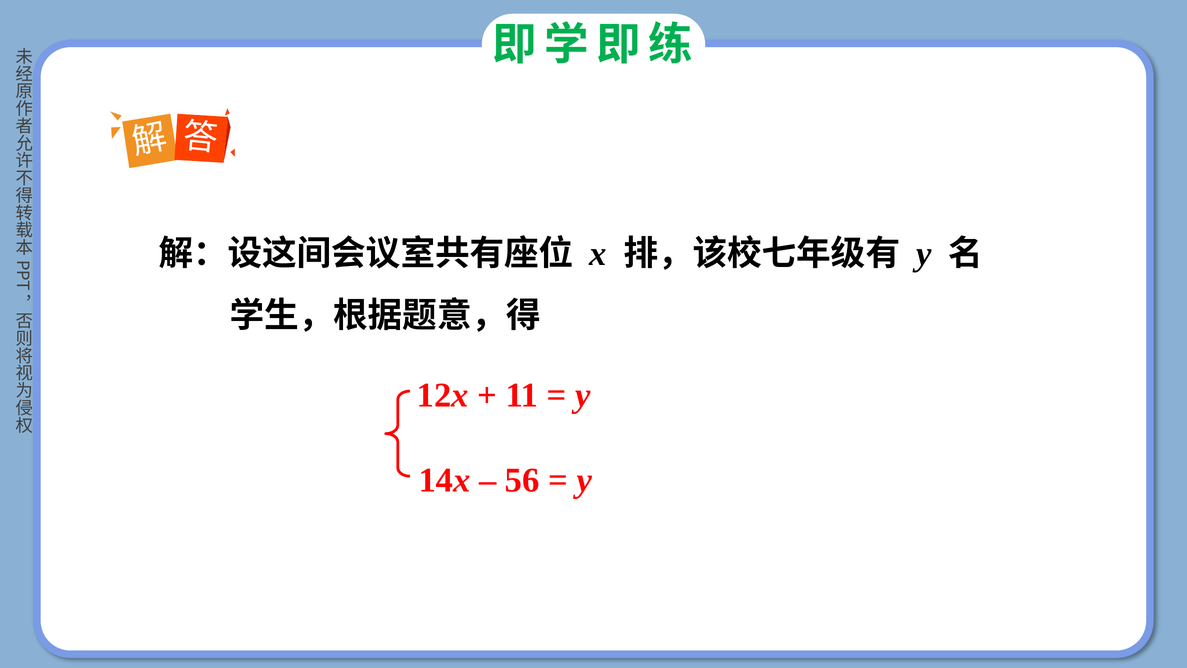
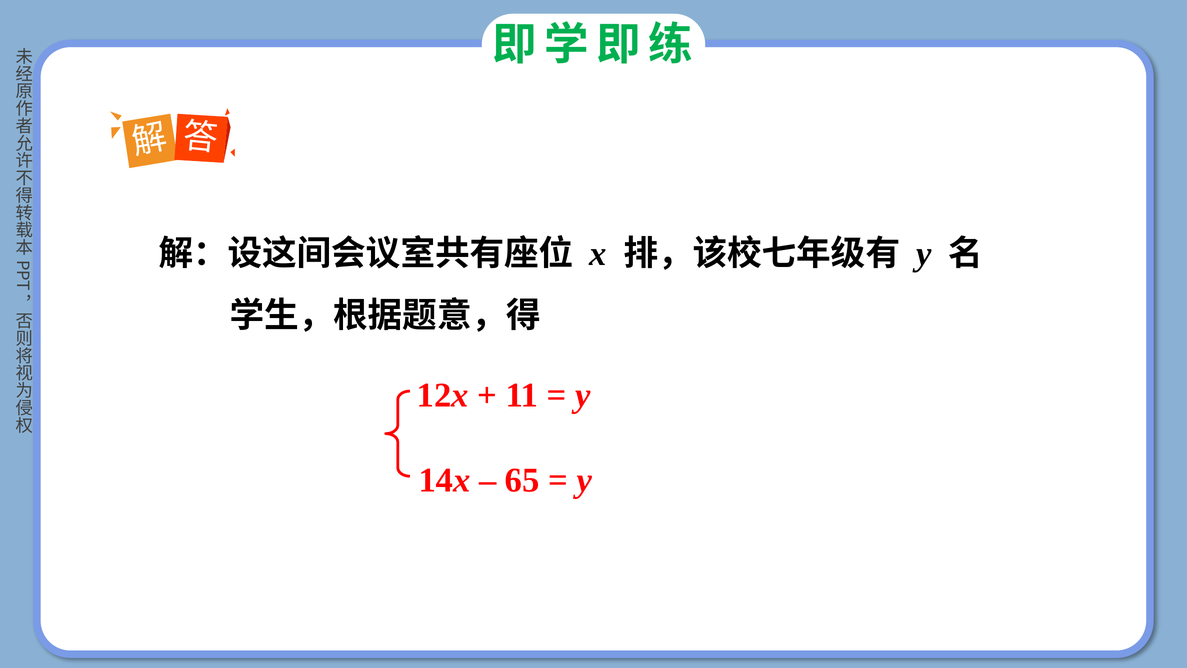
56: 56 -> 65
